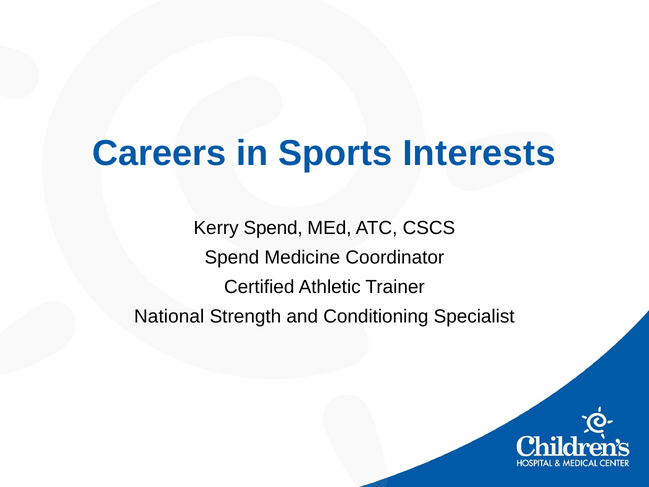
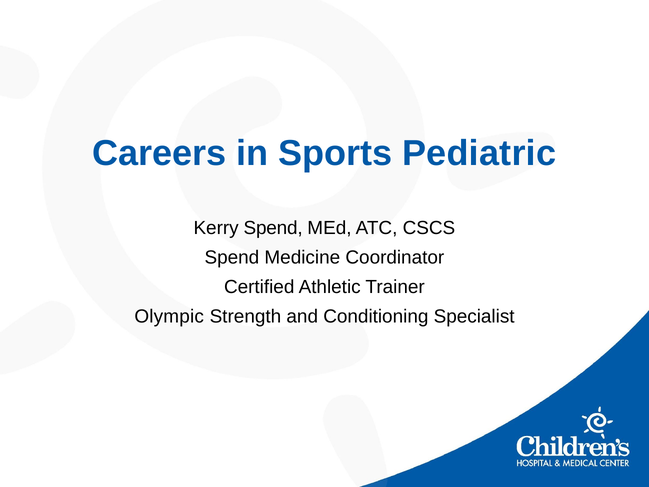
Interests: Interests -> Pediatric
National: National -> Olympic
